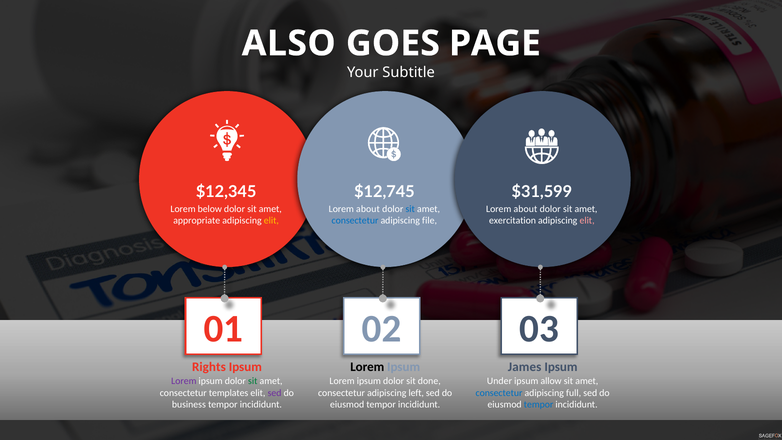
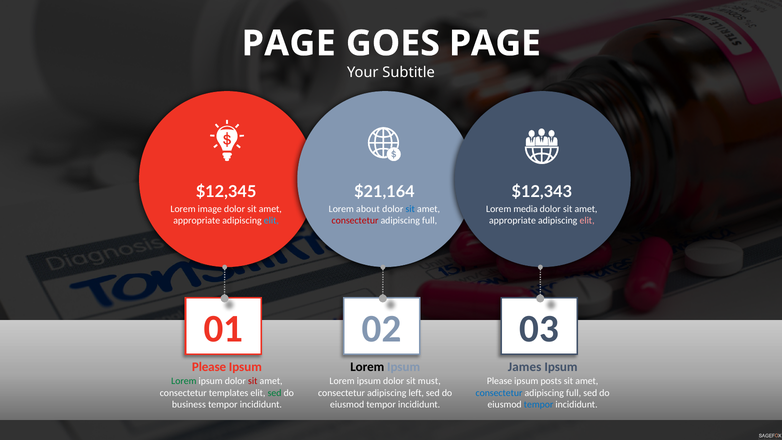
ALSO at (289, 43): ALSO -> PAGE
$12,745: $12,745 -> $21,164
$31,599: $31,599 -> $12,343
below: below -> image
about at (525, 209): about -> media
elit at (271, 221) colour: yellow -> light blue
consectetur at (355, 221) colour: blue -> red
file at (430, 221): file -> full
exercitation at (512, 221): exercitation -> appropriate
Rights at (209, 367): Rights -> Please
Lorem at (184, 381) colour: purple -> green
sit at (253, 381) colour: green -> red
done: done -> must
Under at (499, 381): Under -> Please
allow: allow -> posts
sed at (275, 393) colour: purple -> green
